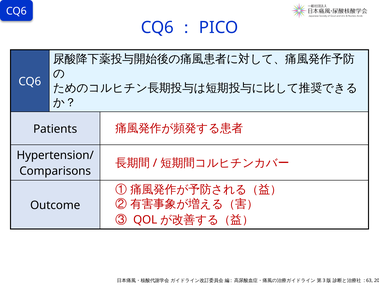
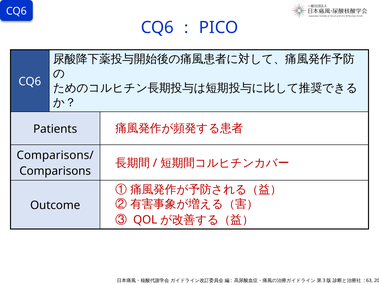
Hypertension/: Hypertension/ -> Comparisons/
